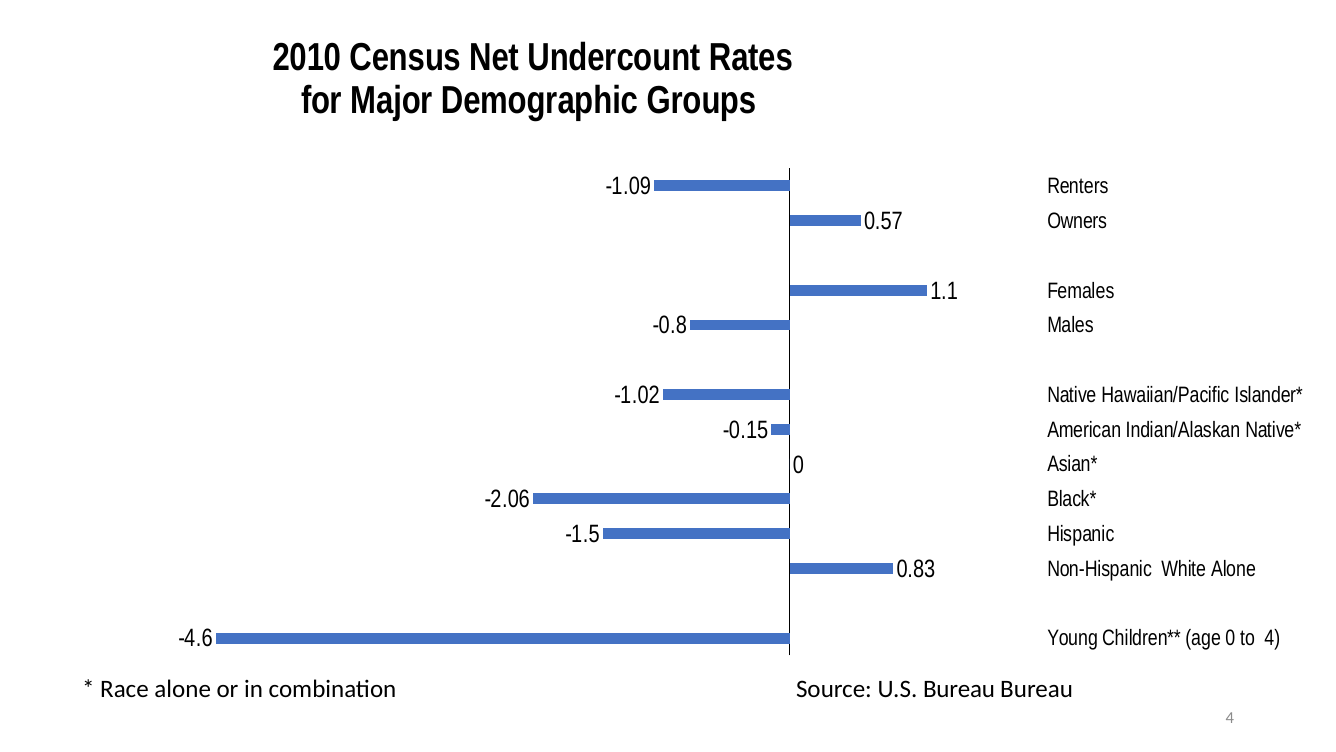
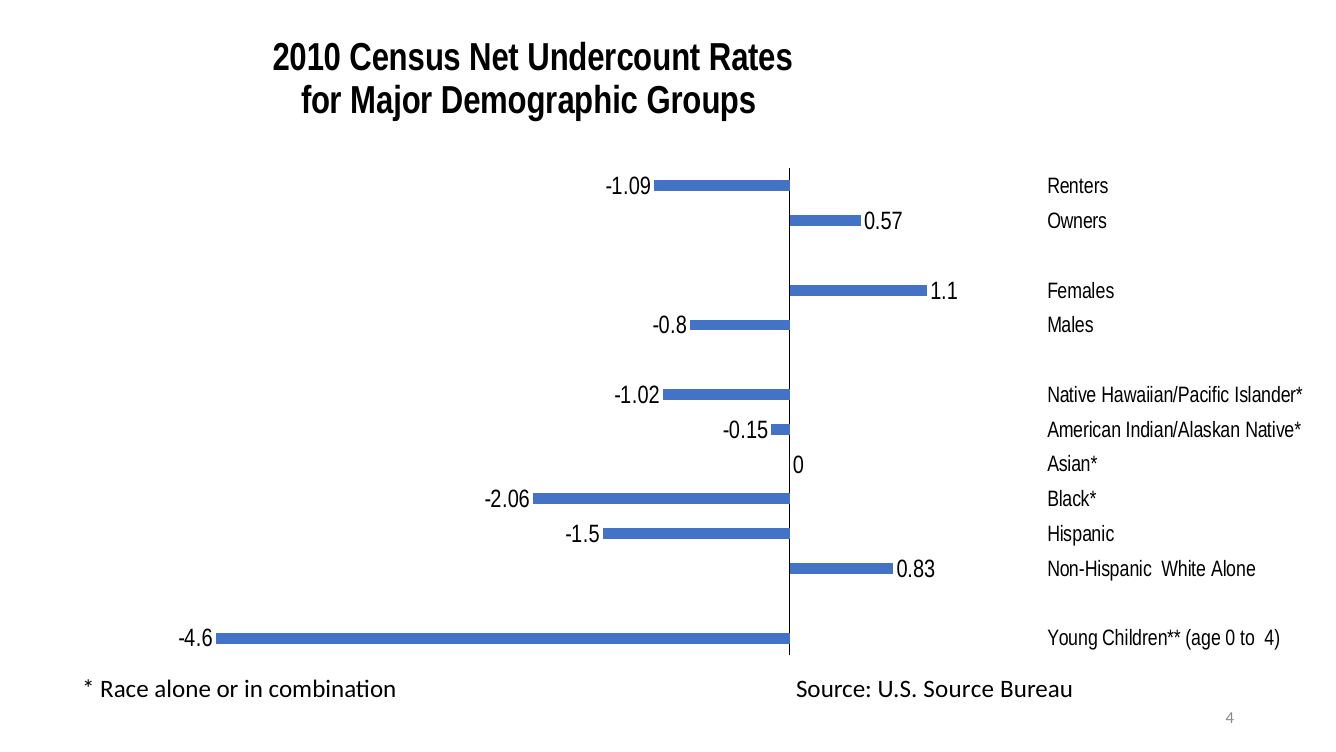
U.S Bureau: Bureau -> Source
